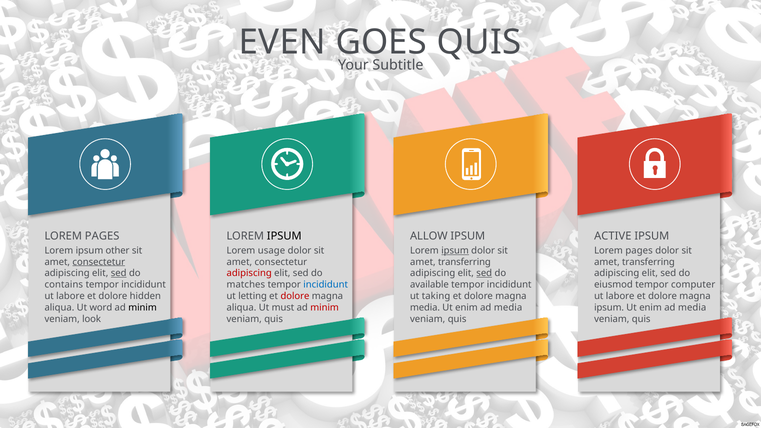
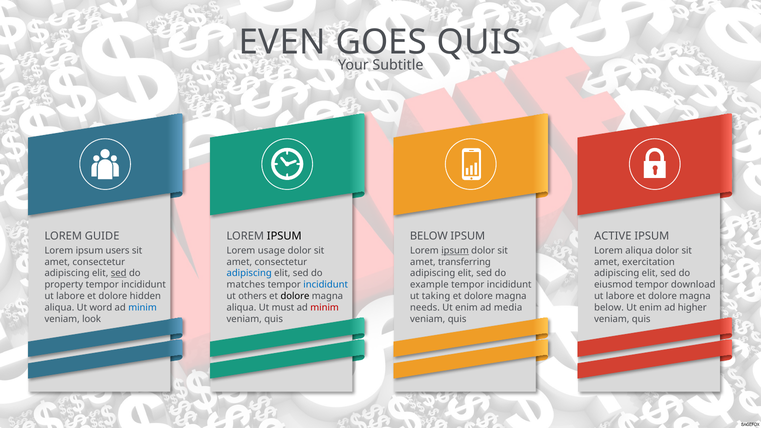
PAGES at (102, 236): PAGES -> GUIDE
ALLOW at (429, 236): ALLOW -> BELOW
other: other -> users
pages at (639, 250): pages -> aliqua
consectetur at (99, 262) underline: present -> none
transferring at (648, 262): transferring -> exercitation
adipiscing at (249, 273) colour: red -> blue
sed at (484, 273) underline: present -> none
contains: contains -> property
available: available -> example
computer: computer -> download
letting: letting -> others
dolore at (295, 296) colour: red -> black
minim at (143, 308) colour: black -> blue
media at (425, 308): media -> needs
ipsum at (609, 308): ipsum -> below
media at (692, 308): media -> higher
